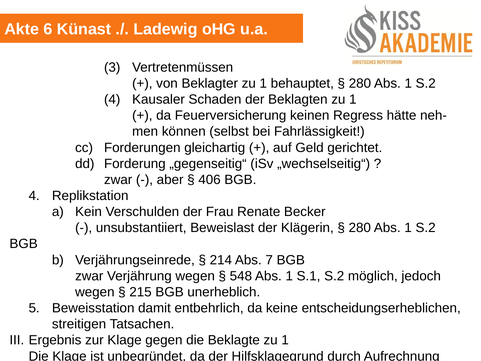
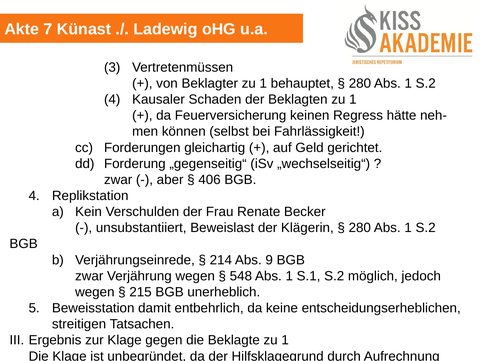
6: 6 -> 7
7: 7 -> 9
